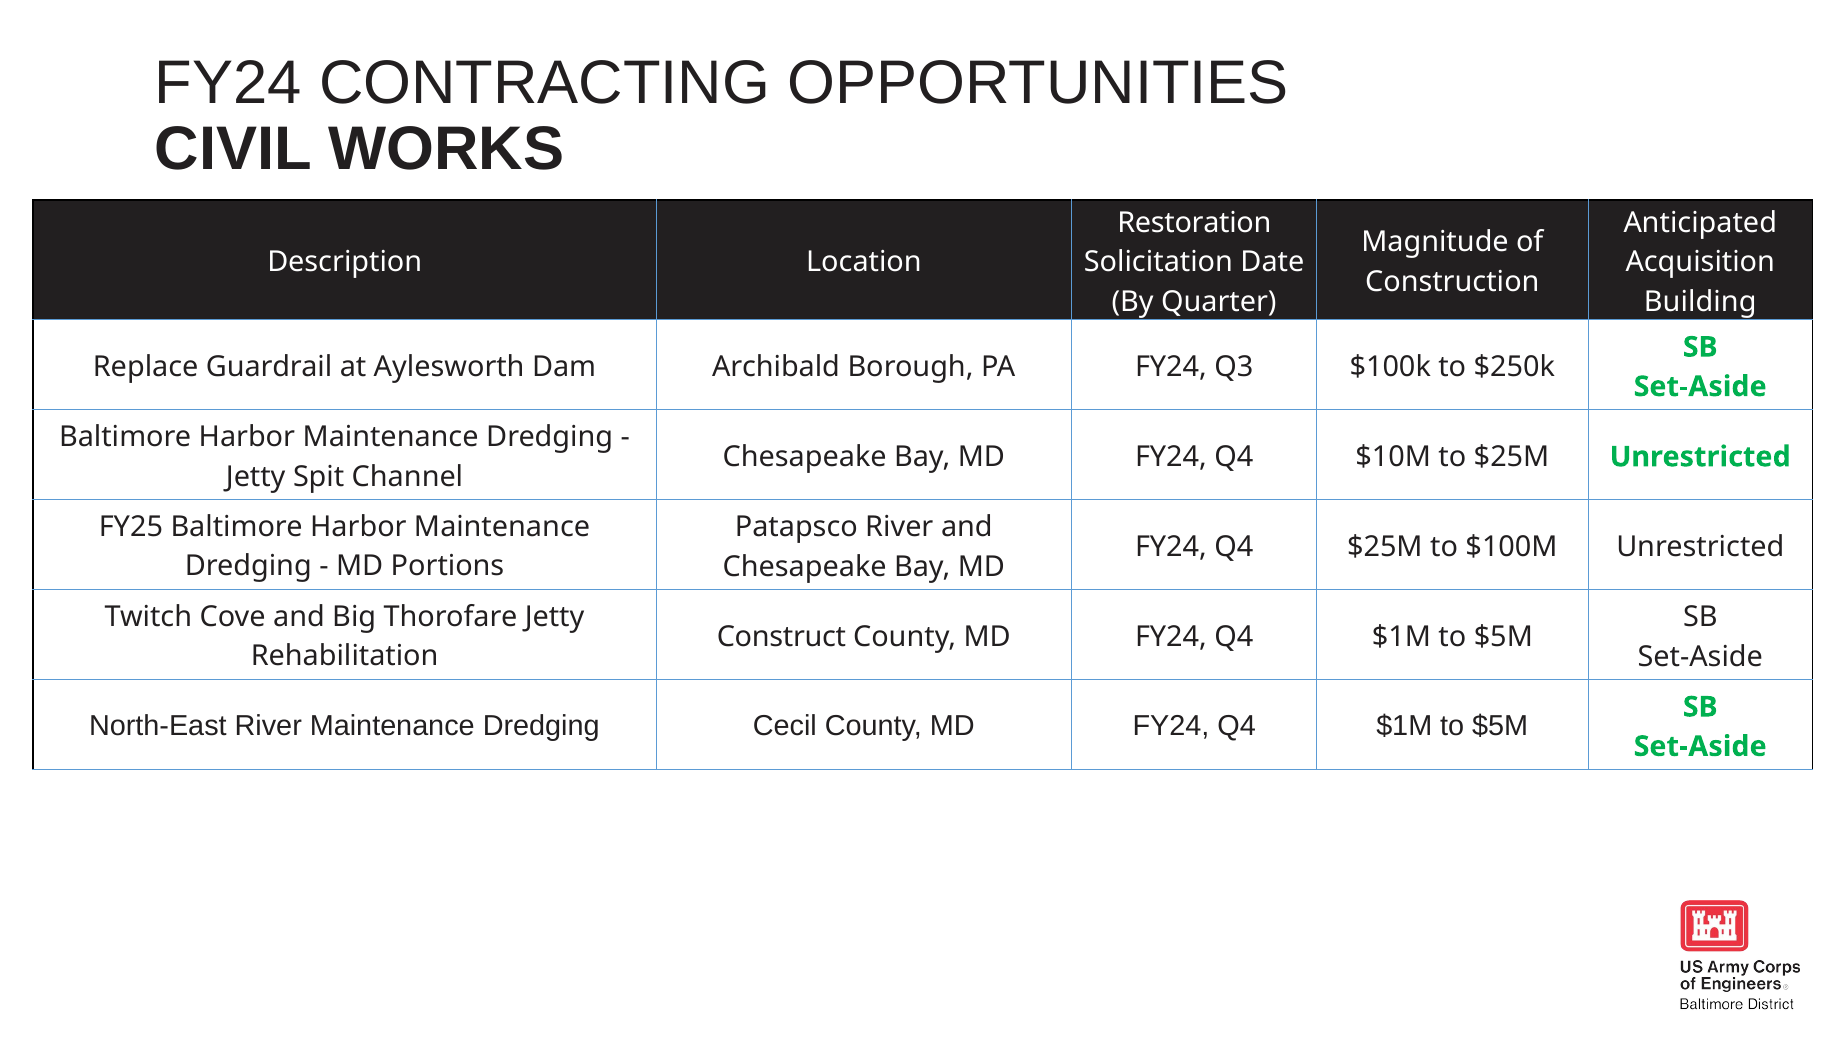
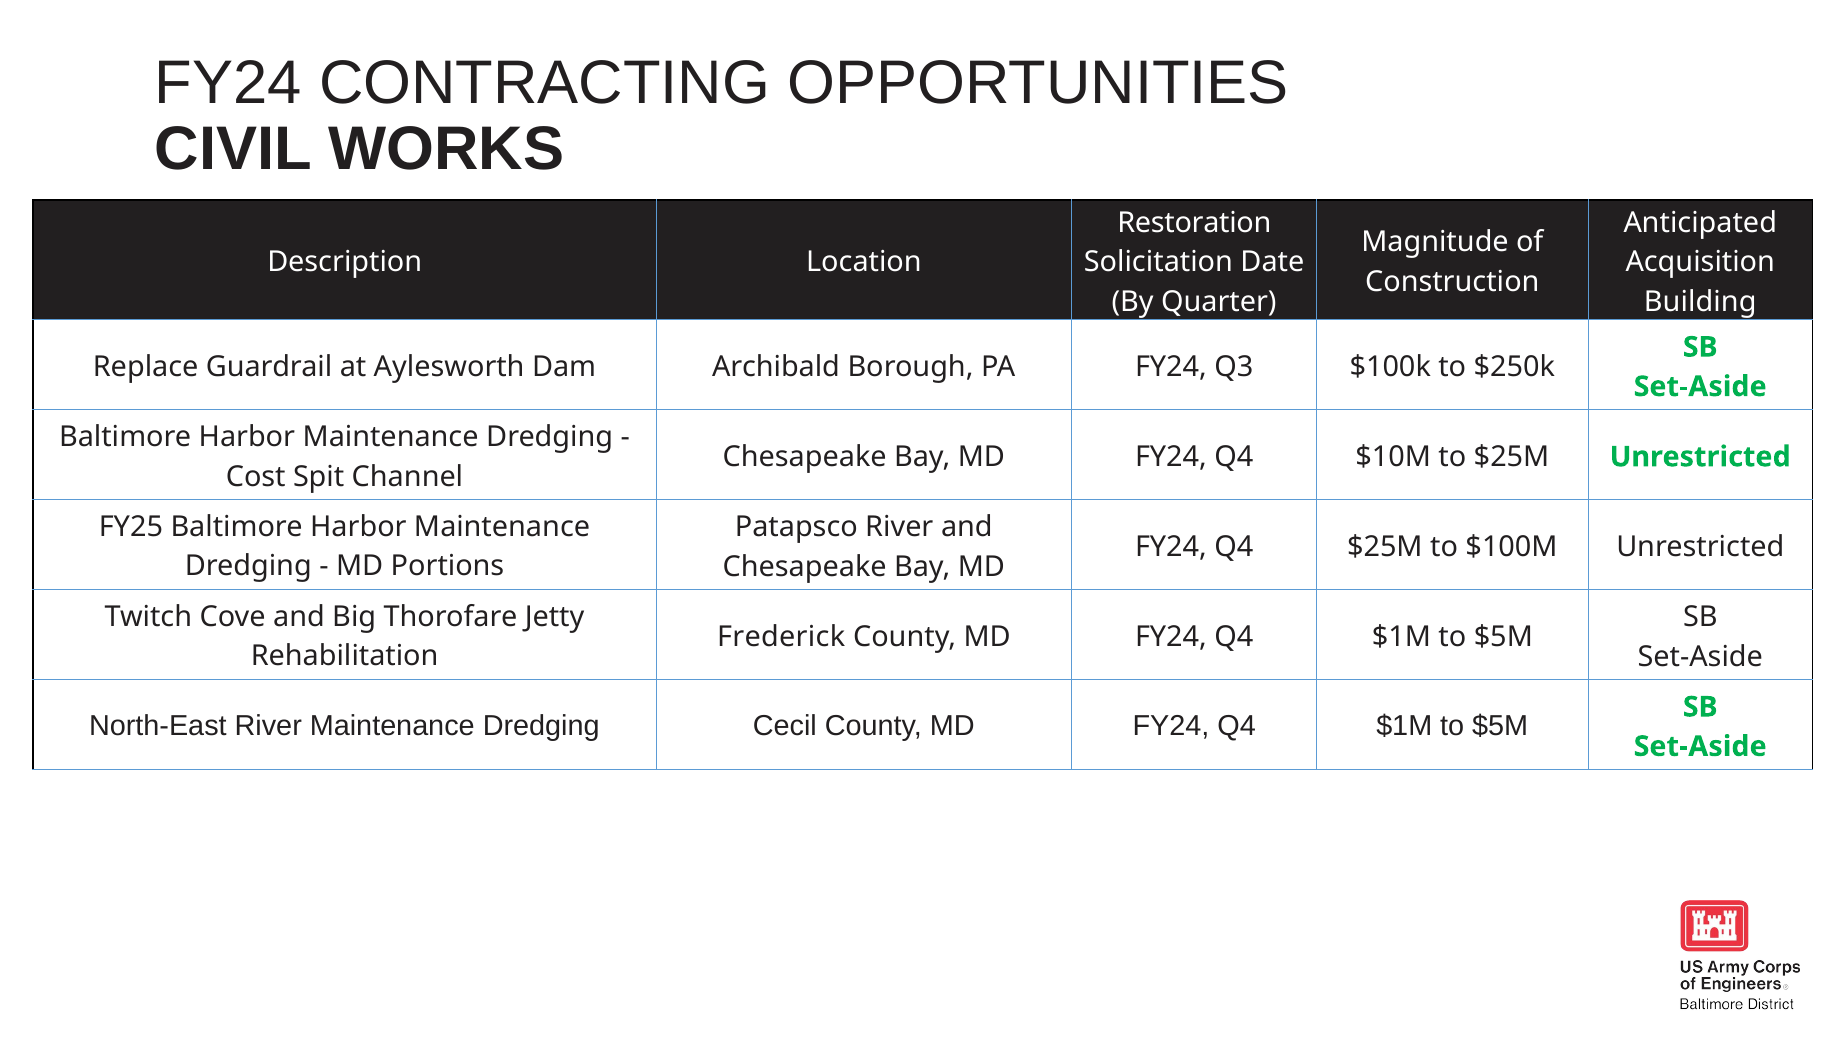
Jetty at (256, 477): Jetty -> Cost
Construct: Construct -> Frederick
